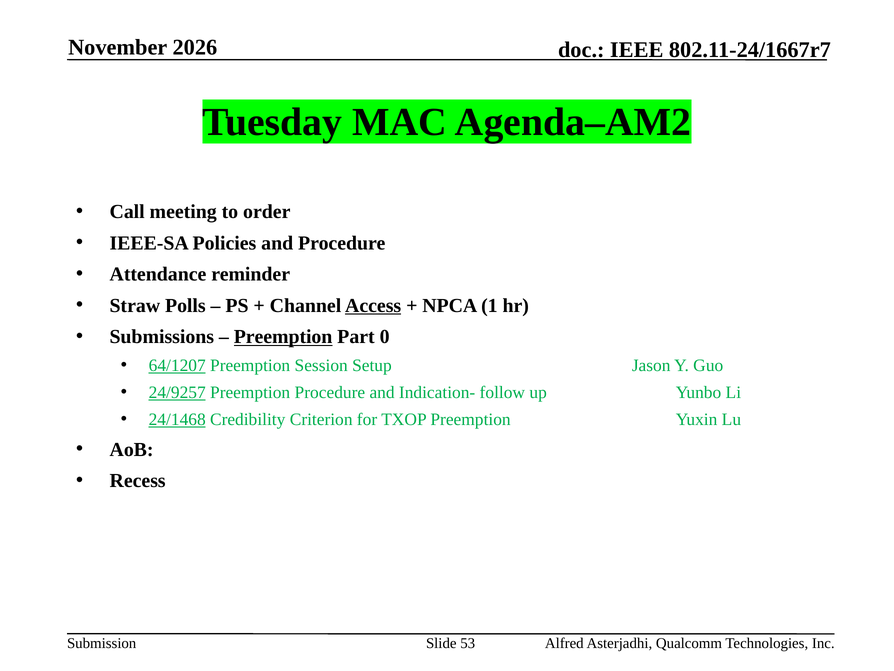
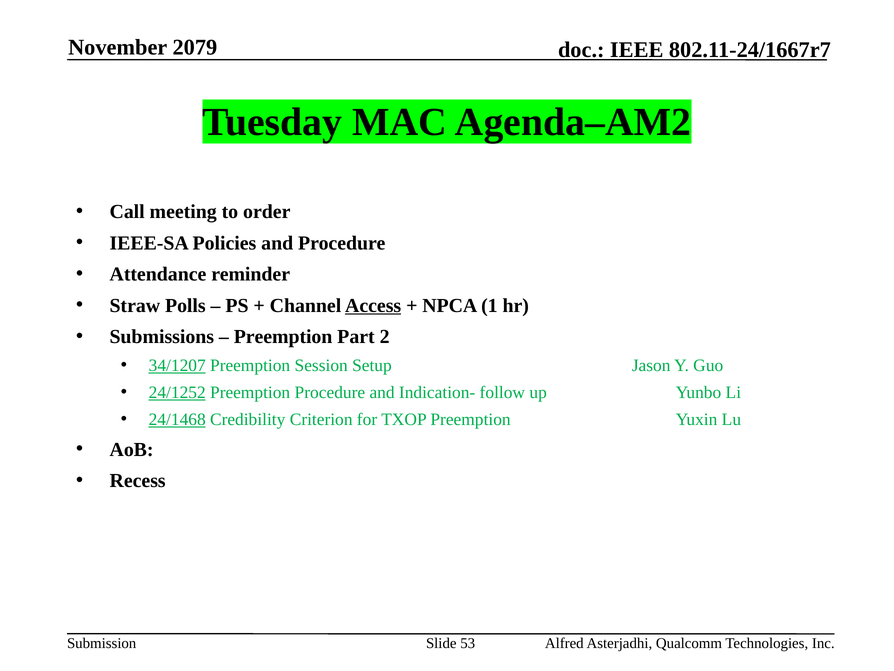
2026: 2026 -> 2079
Preemption at (283, 337) underline: present -> none
0: 0 -> 2
64/1207: 64/1207 -> 34/1207
24/9257: 24/9257 -> 24/1252
